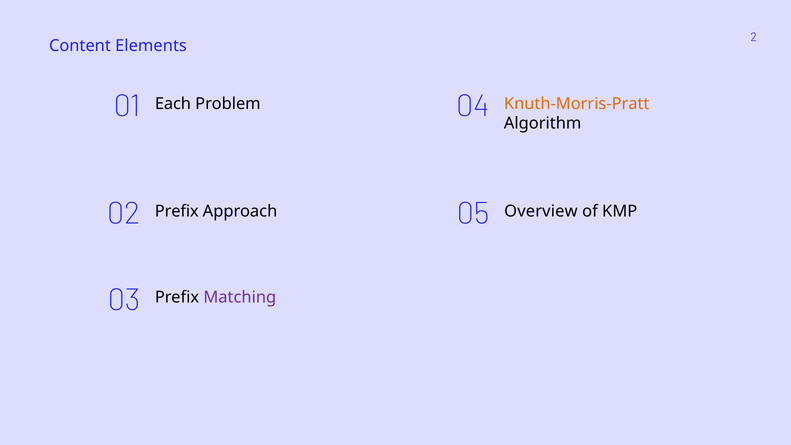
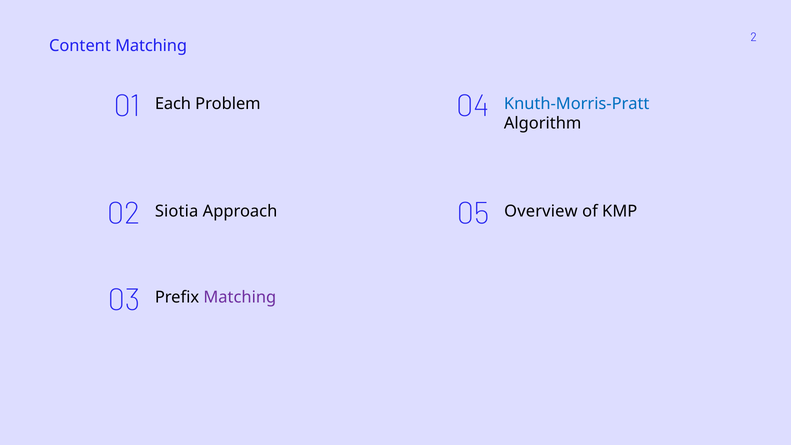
Content Elements: Elements -> Matching
Knuth-Morris-Pratt colour: orange -> blue
02 Prefix: Prefix -> Siotia
